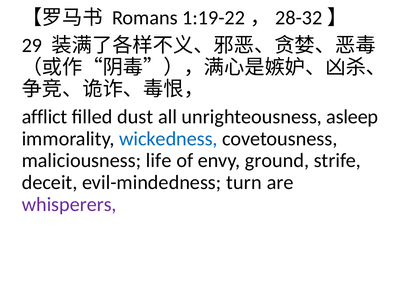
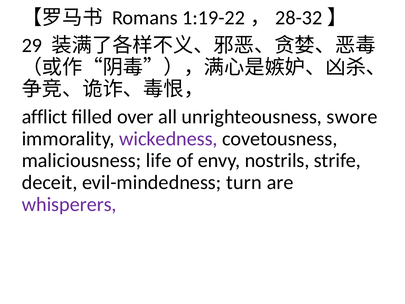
dust: dust -> over
asleep: asleep -> swore
wickedness colour: blue -> purple
ground: ground -> nostrils
